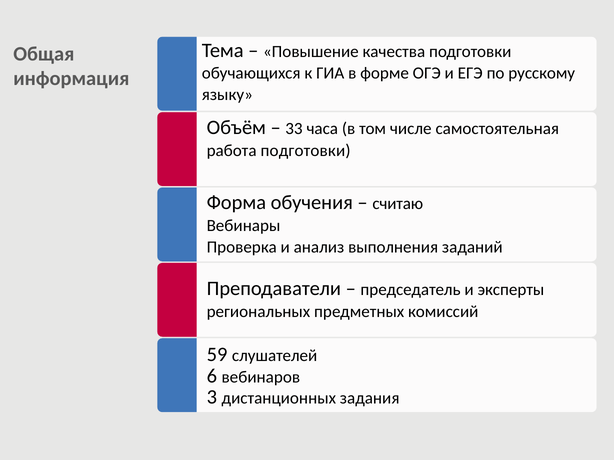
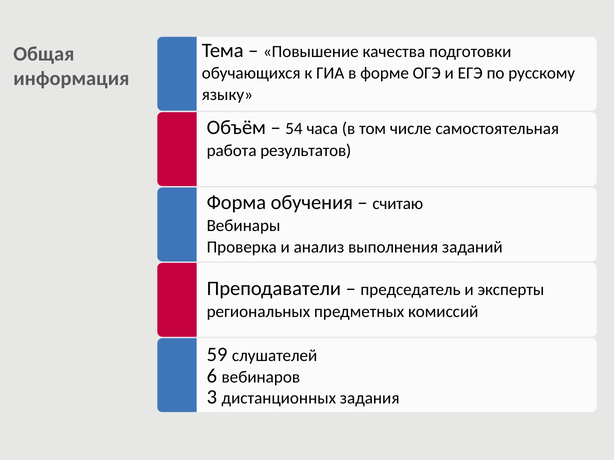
33: 33 -> 54
работа подготовки: подготовки -> результатов
